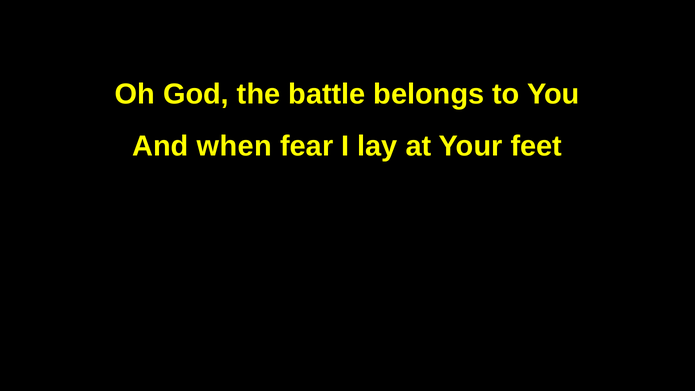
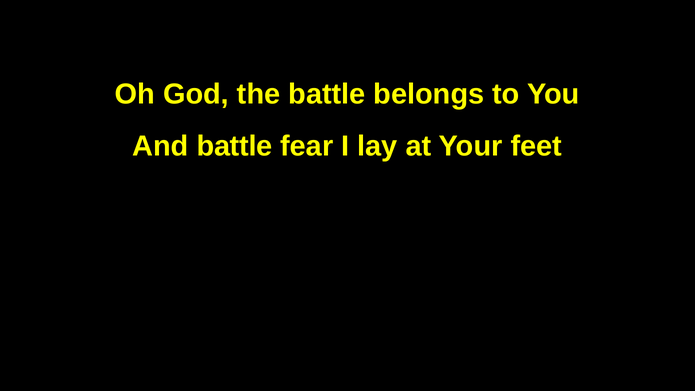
And when: when -> battle
